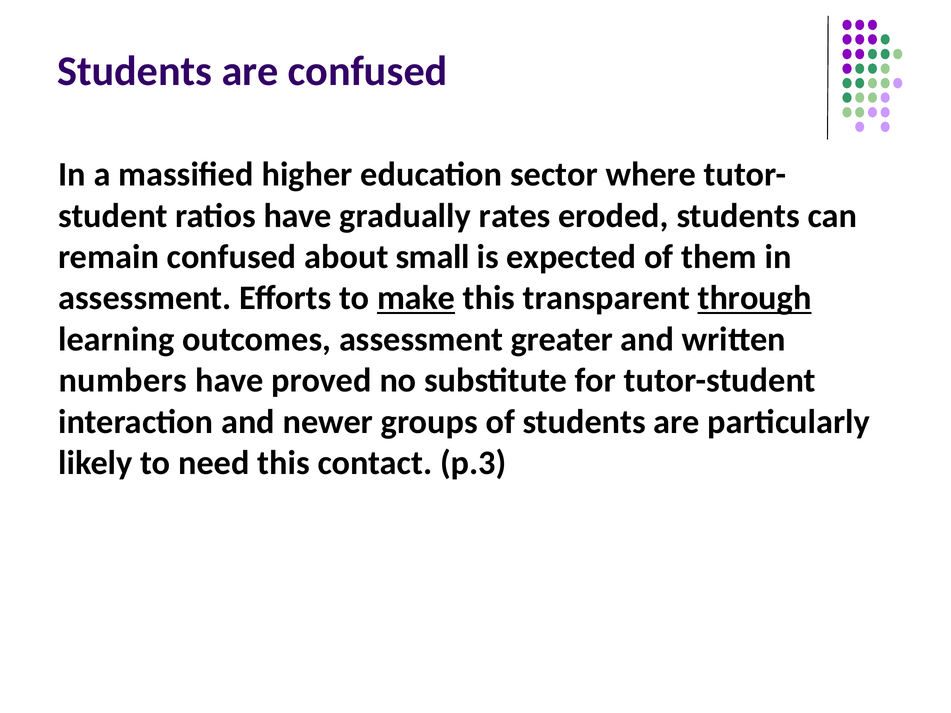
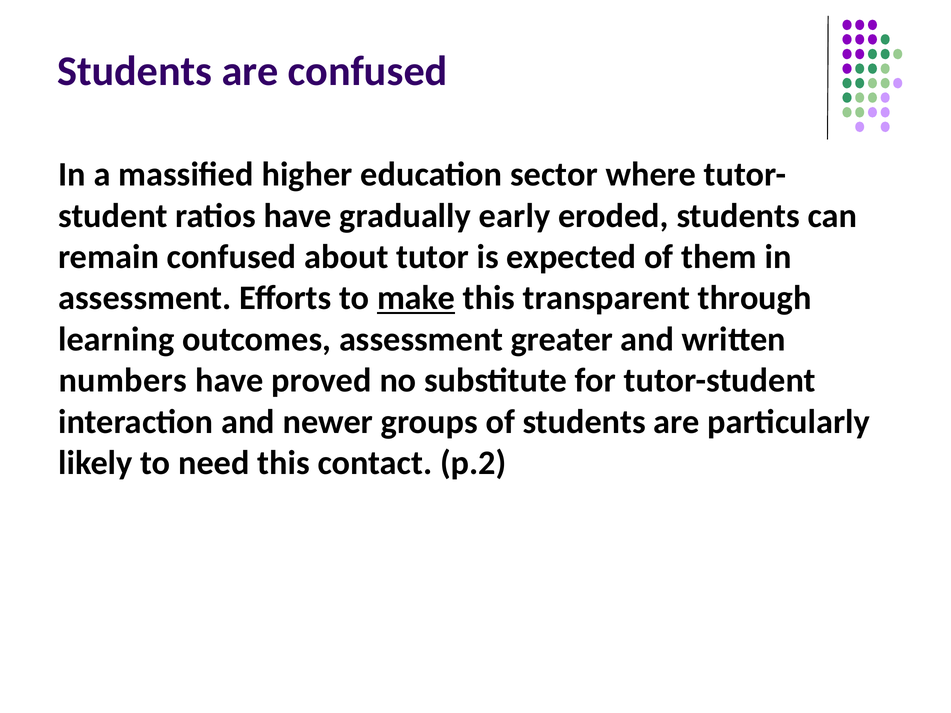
rates: rates -> early
small: small -> tutor
through underline: present -> none
p.3: p.3 -> p.2
